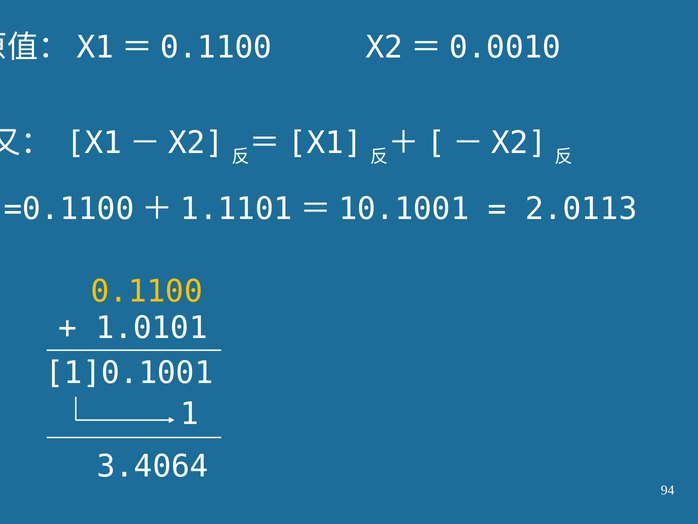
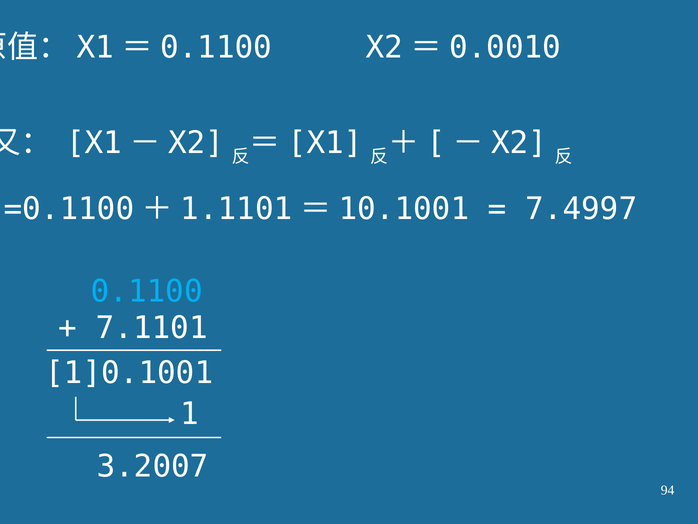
2.0113: 2.0113 -> 7.4997
0.1100 colour: yellow -> light blue
1.0101: 1.0101 -> 7.1101
3.4064: 3.4064 -> 3.2007
